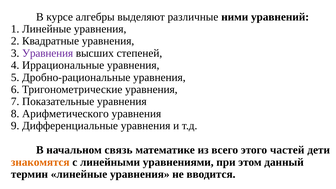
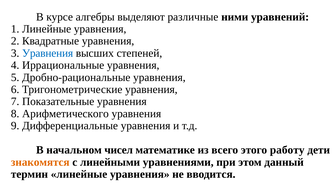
Уравнения at (48, 53) colour: purple -> blue
связь: связь -> чисел
частей: частей -> работу
